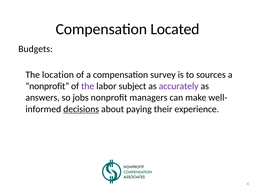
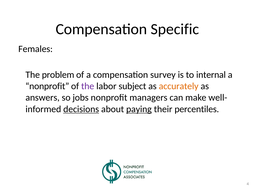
Located: Located -> Specific
Budgets: Budgets -> Females
location: location -> problem
sources: sources -> internal
accurately colour: purple -> orange
paying underline: none -> present
experience: experience -> percentiles
